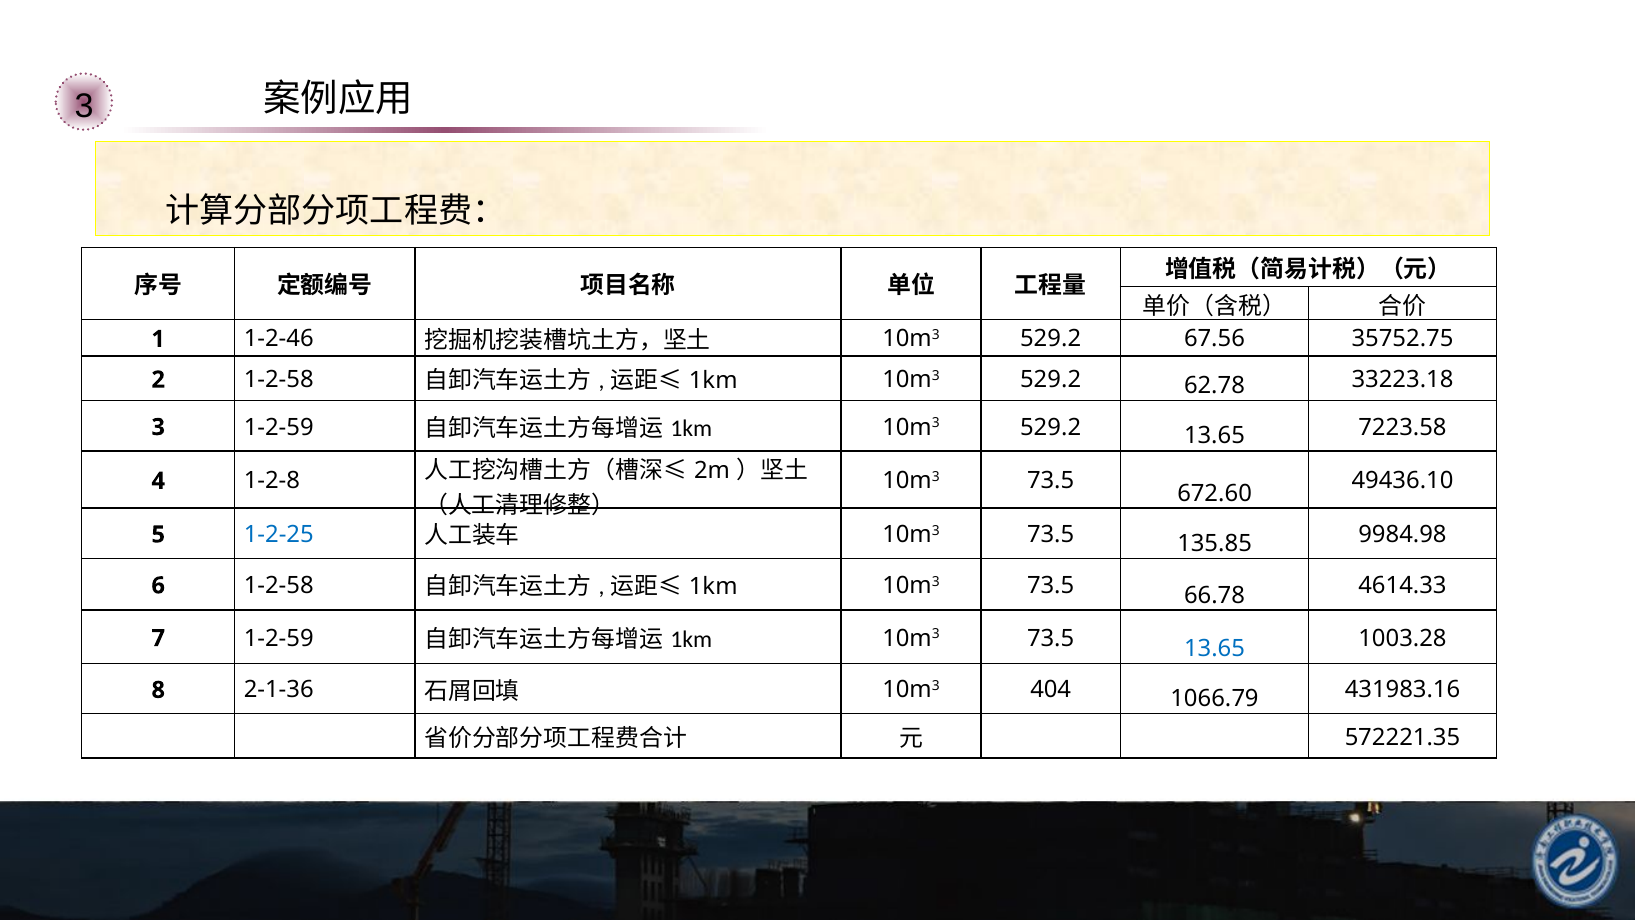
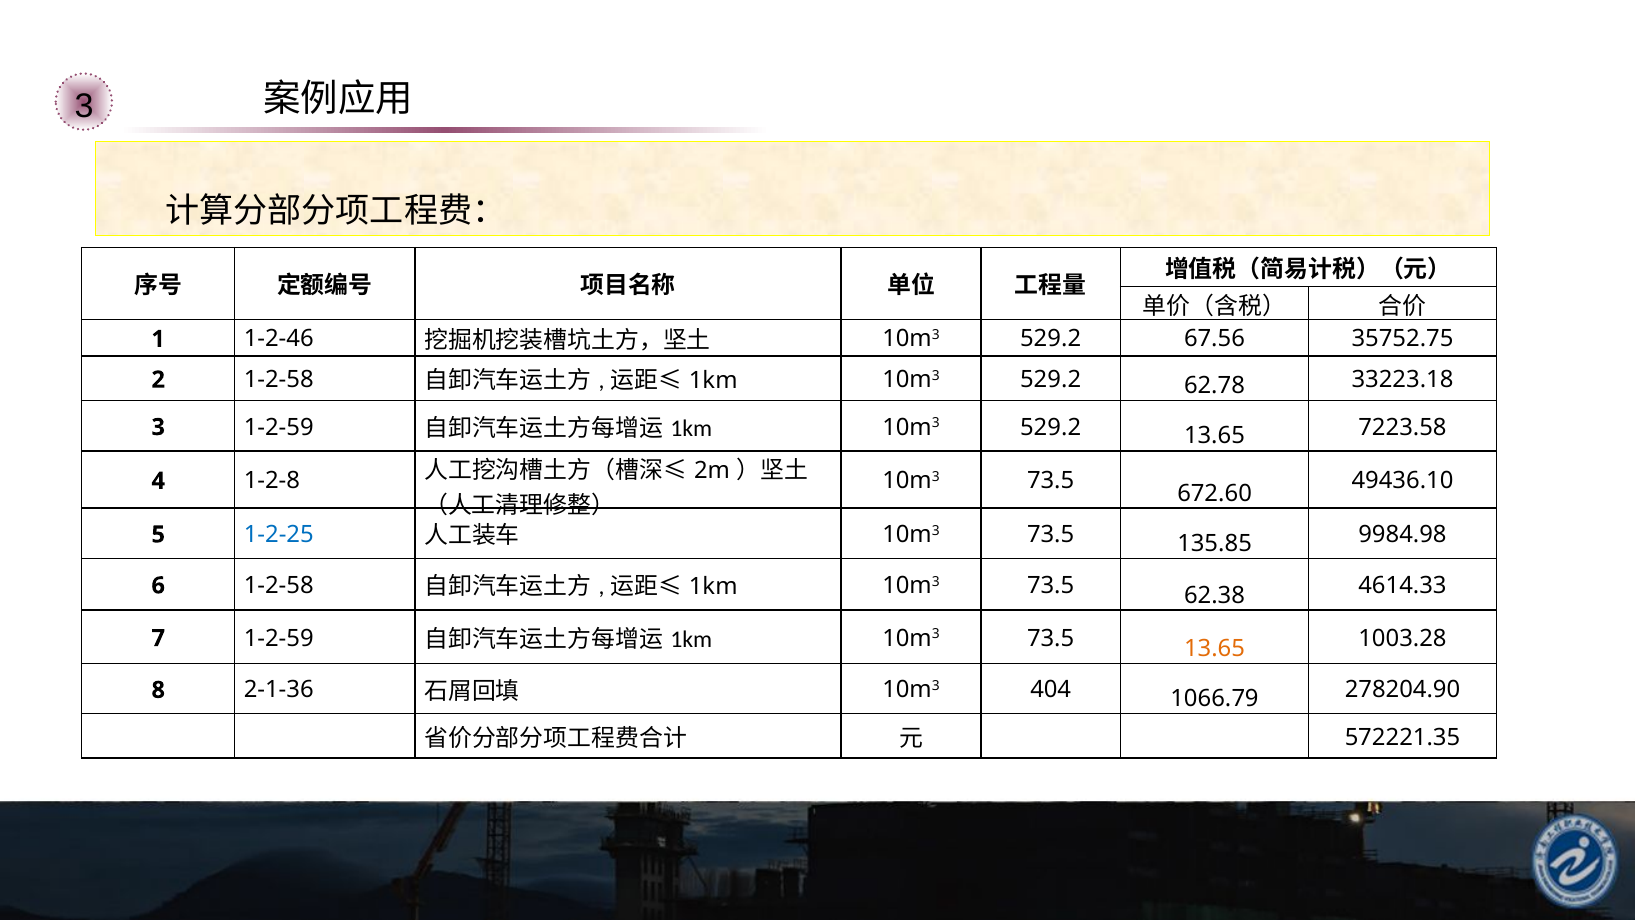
66.78: 66.78 -> 62.38
13.65 at (1215, 649) colour: blue -> orange
431983.16: 431983.16 -> 278204.90
